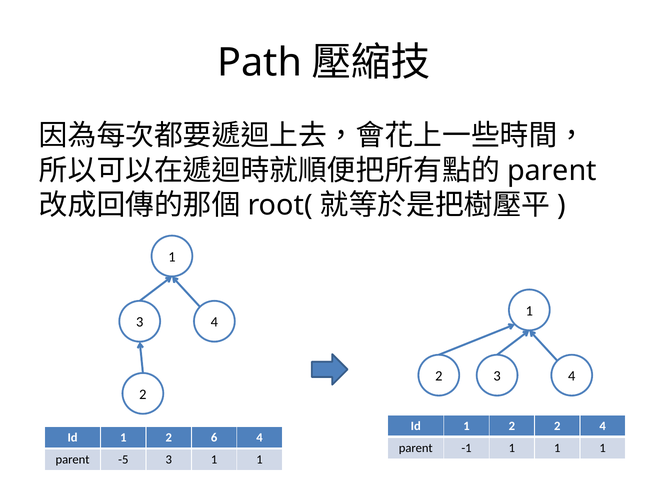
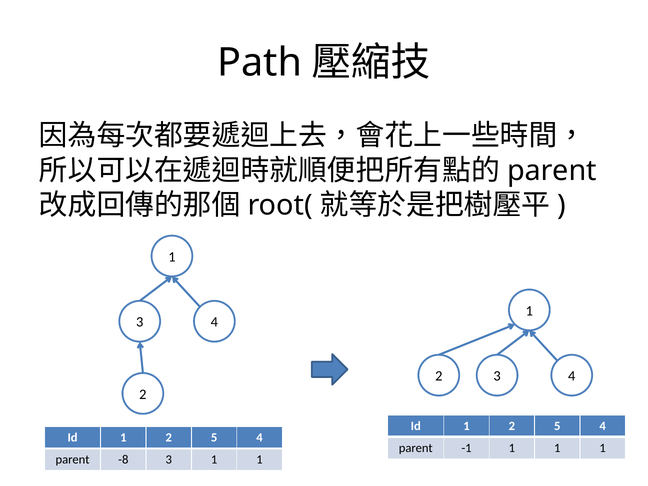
2 at (557, 426): 2 -> 5
6 at (214, 438): 6 -> 5
-5: -5 -> -8
